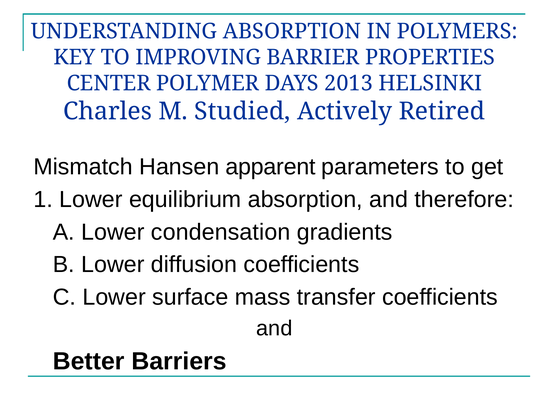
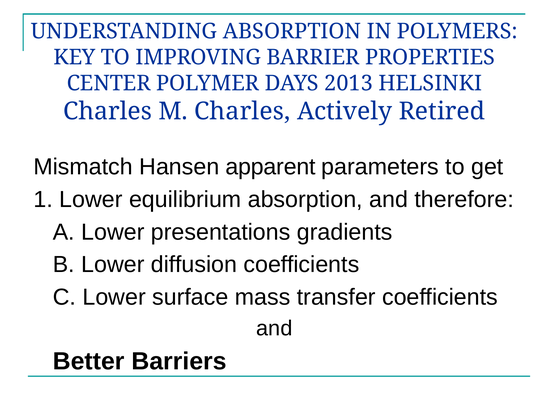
M Studied: Studied -> Charles
condensation: condensation -> presentations
